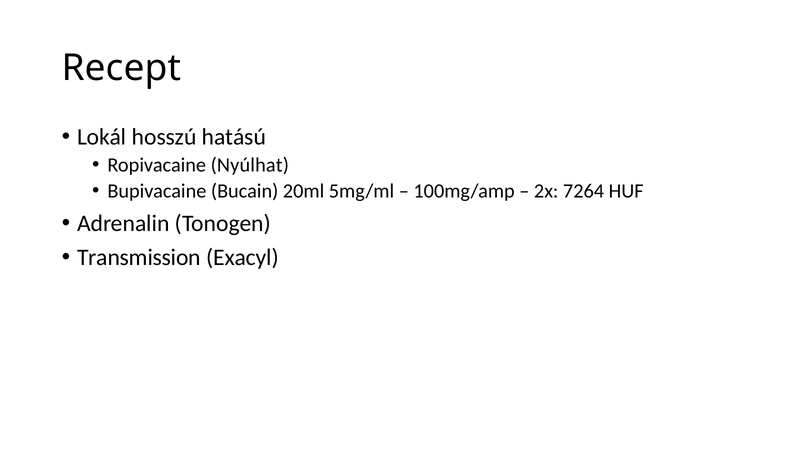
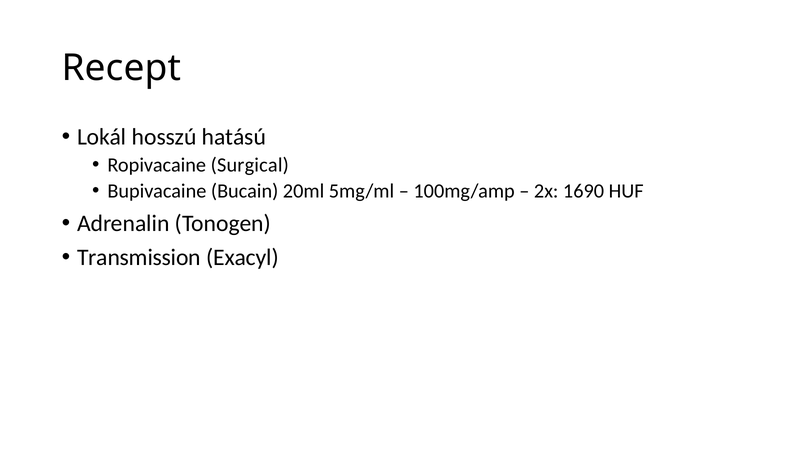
Nyúlhat: Nyúlhat -> Surgical
7264: 7264 -> 1690
